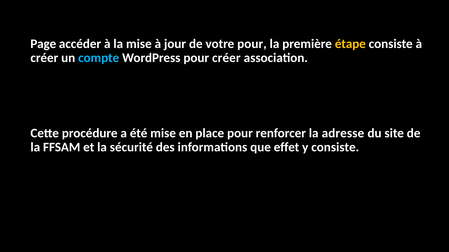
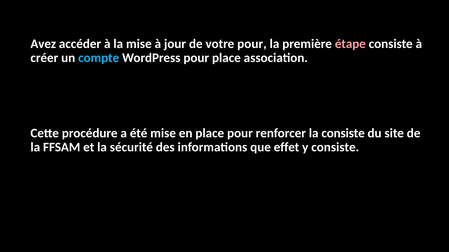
Page: Page -> Avez
étape colour: yellow -> pink
pour créer: créer -> place
la adresse: adresse -> consiste
